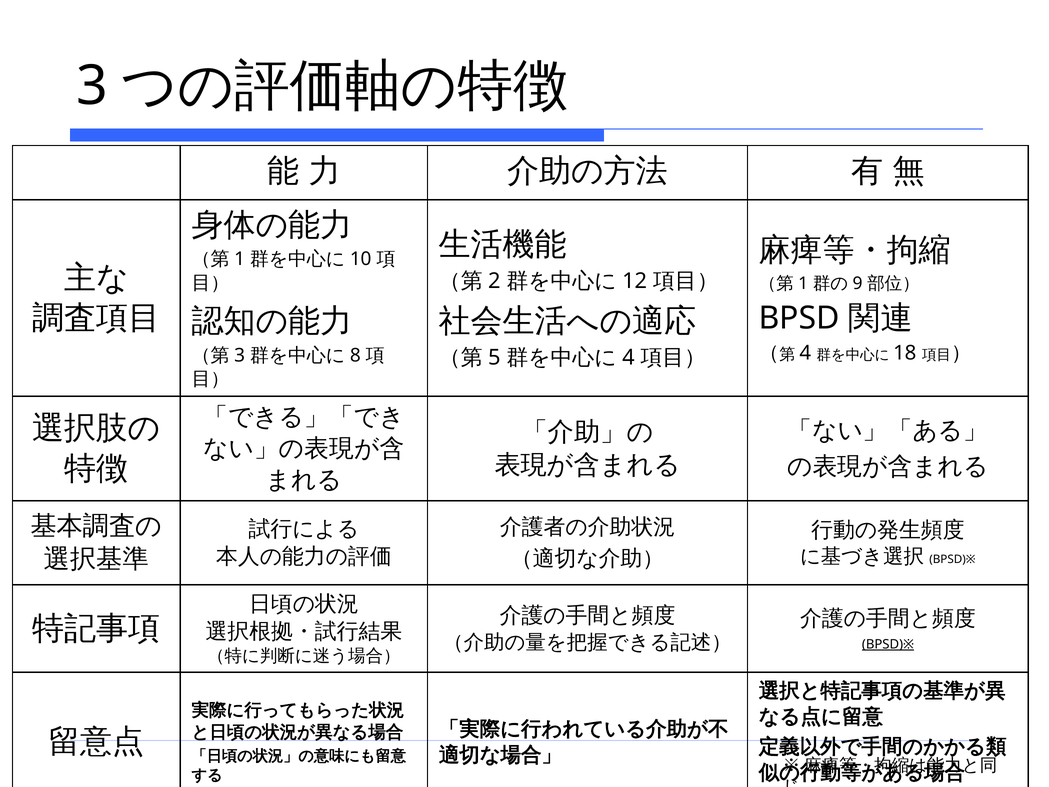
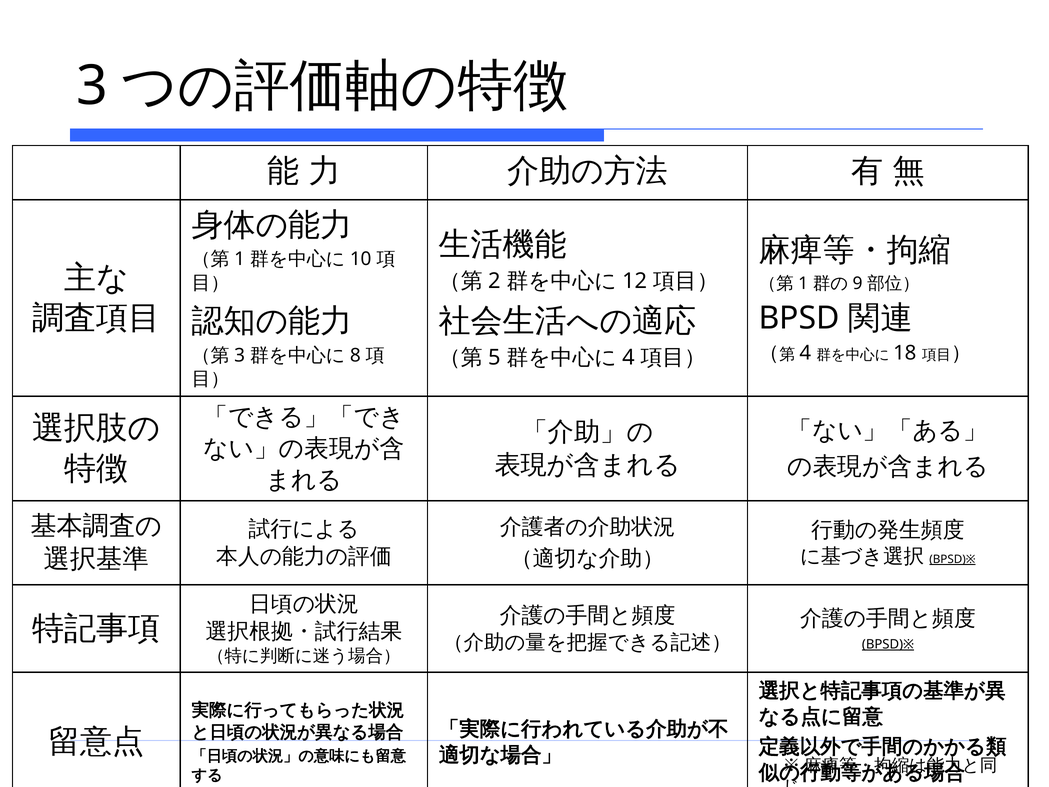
BPSD)※ at (952, 559) underline: none -> present
